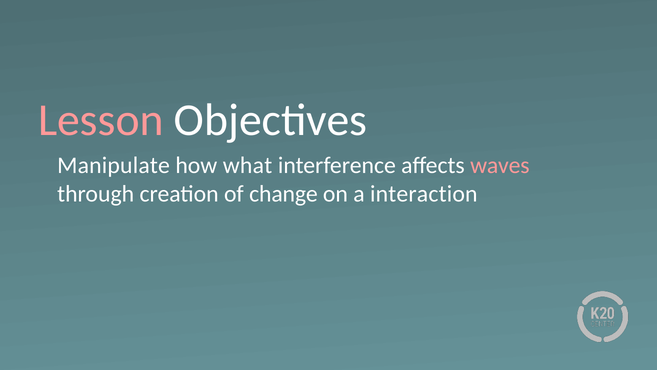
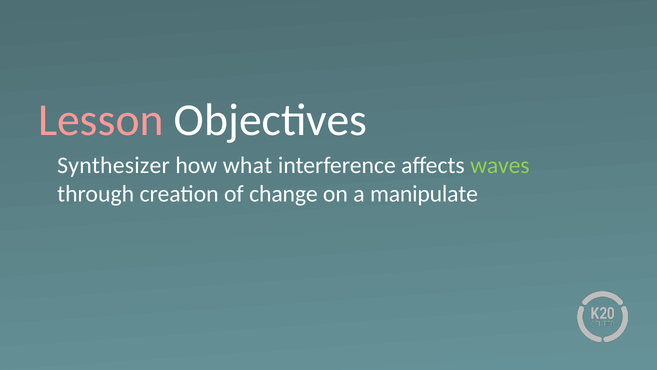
Manipulate: Manipulate -> Synthesizer
waves colour: pink -> light green
interaction: interaction -> manipulate
